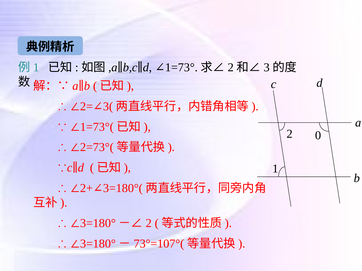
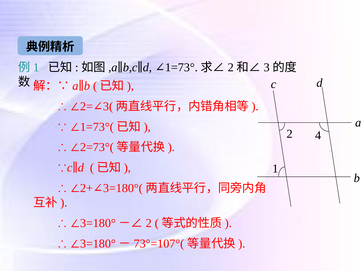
0: 0 -> 4
